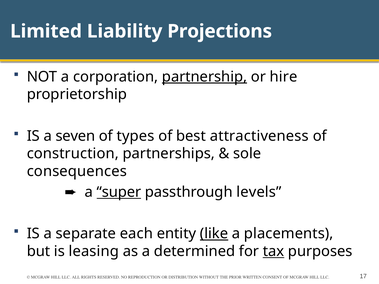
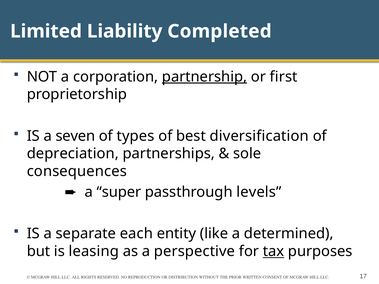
Projections: Projections -> Completed
hire: hire -> first
attractiveness: attractiveness -> diversification
construction: construction -> depreciation
super underline: present -> none
like underline: present -> none
placements: placements -> determined
determined: determined -> perspective
